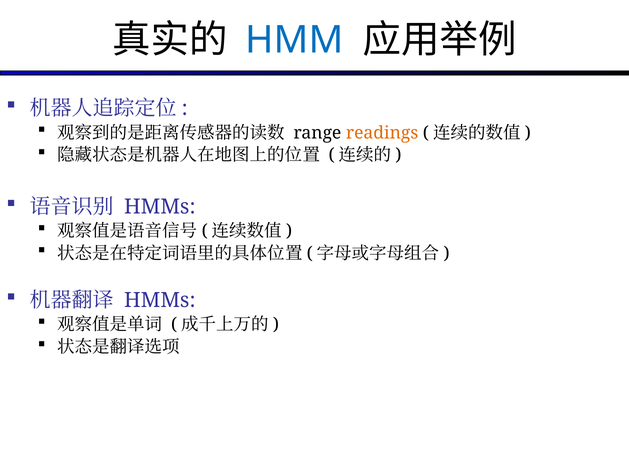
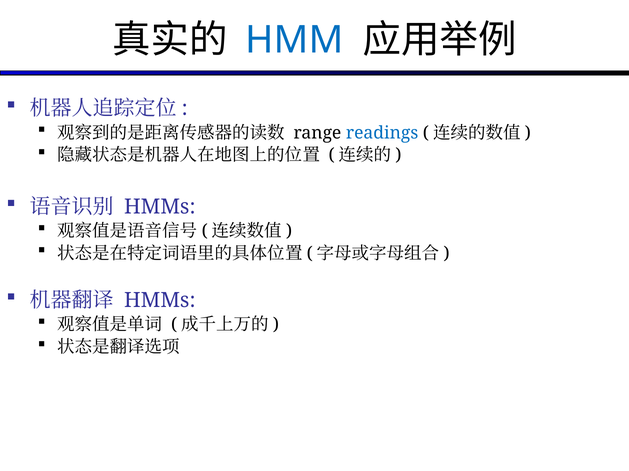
readings colour: orange -> blue
